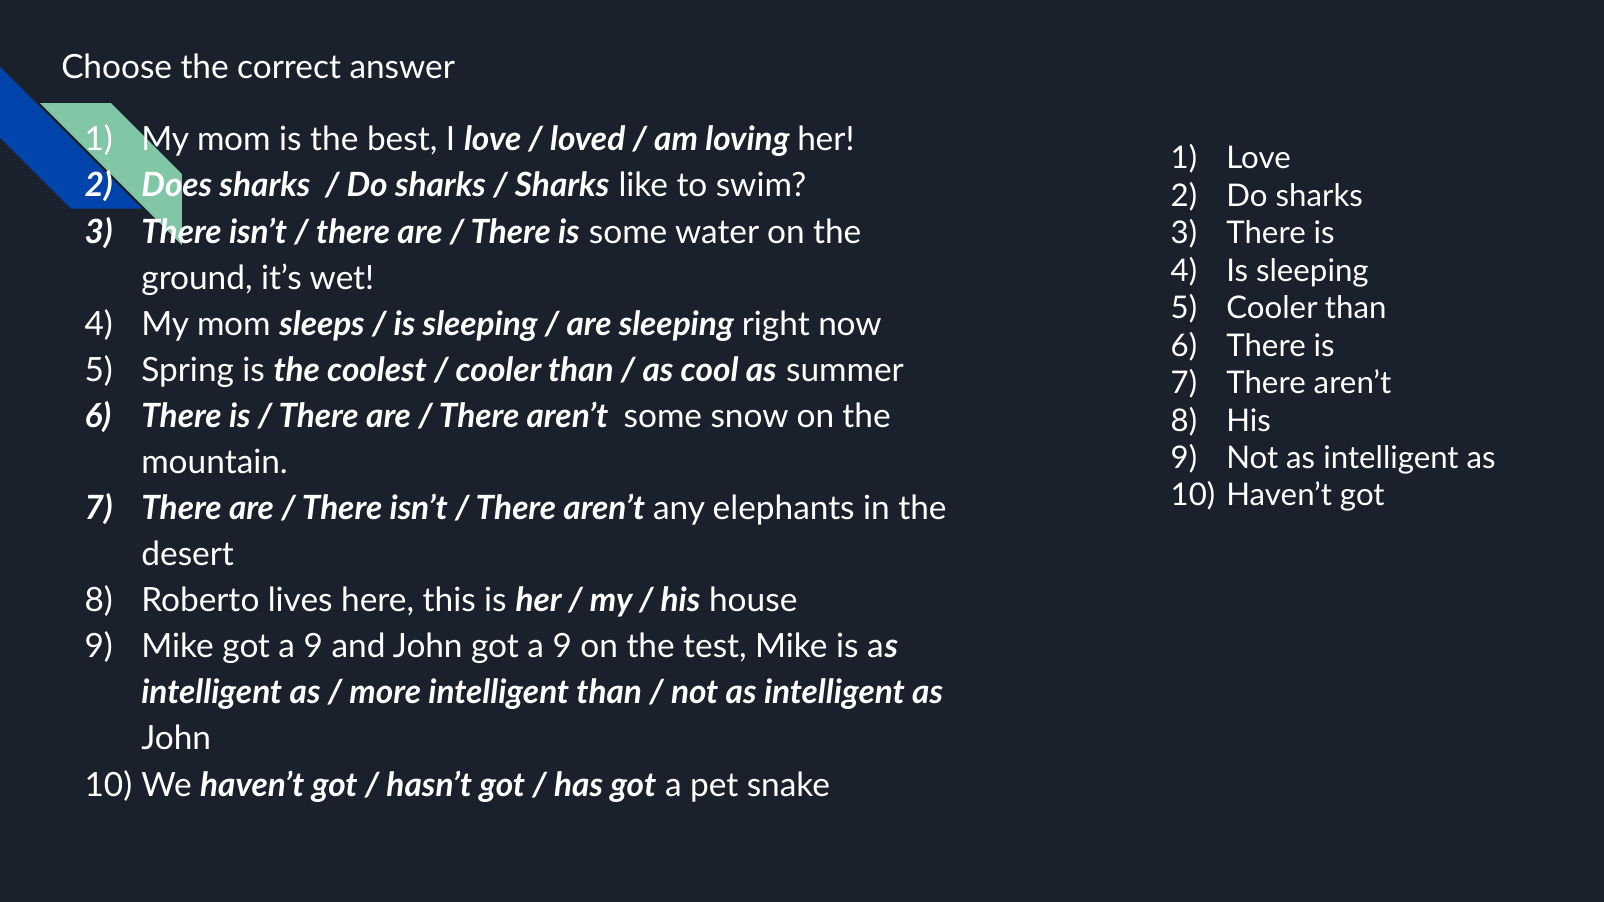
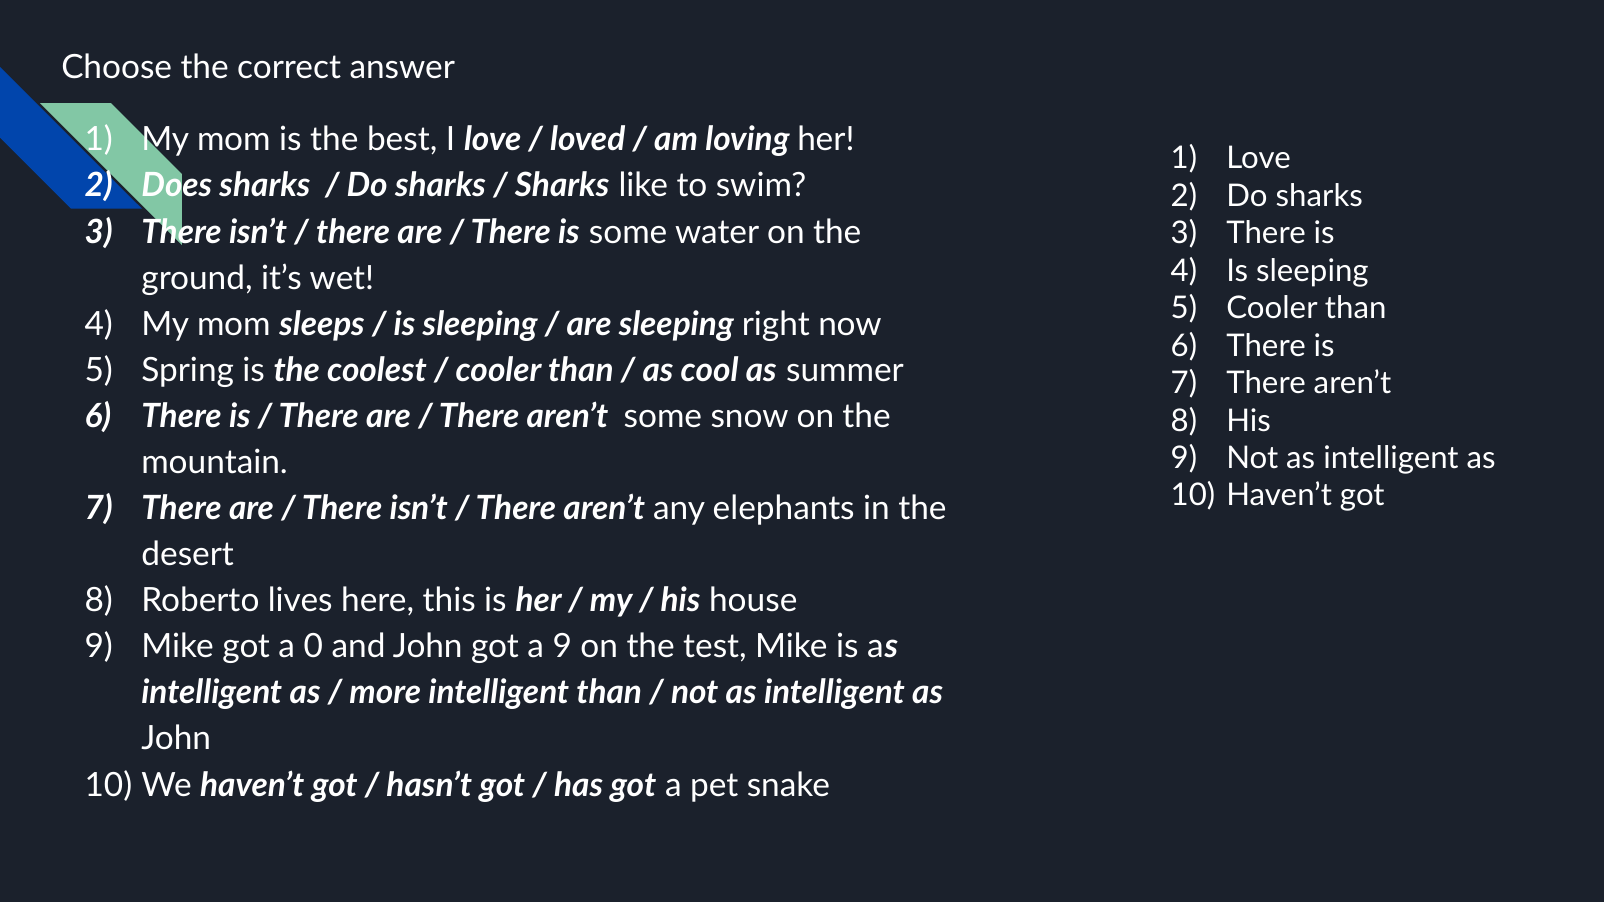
Mike got a 9: 9 -> 0
